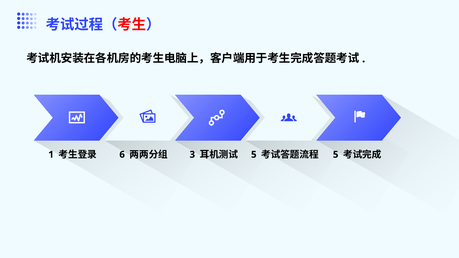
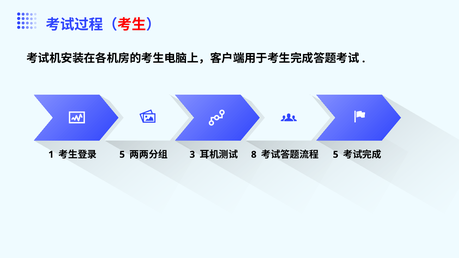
6 at (122, 155): 6 -> 5
5 at (254, 155): 5 -> 8
